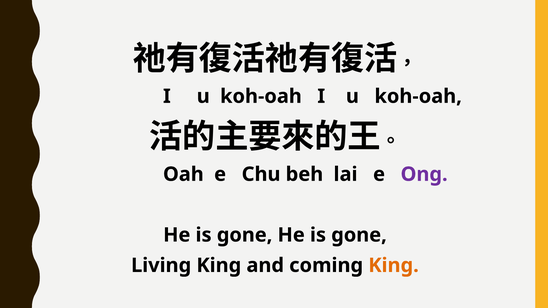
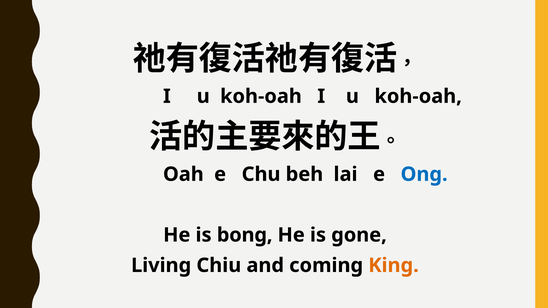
Ong colour: purple -> blue
gone at (245, 235): gone -> bong
Living King: King -> Chiu
